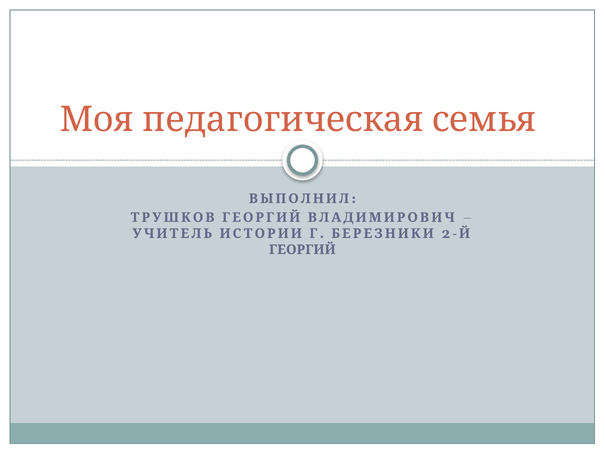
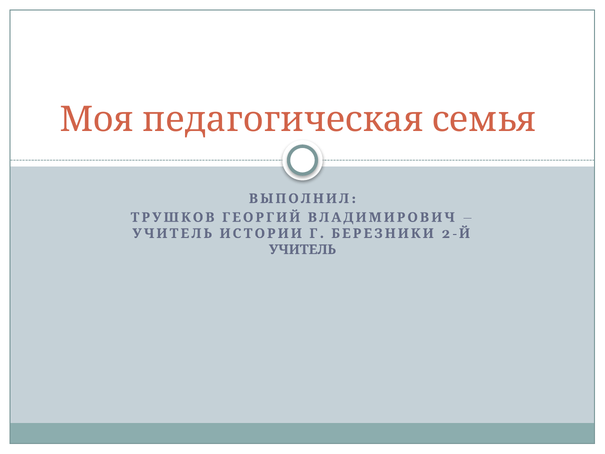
ГЕОРГИЙ at (302, 250): ГЕОРГИЙ -> УЧИТЕЛЬ
